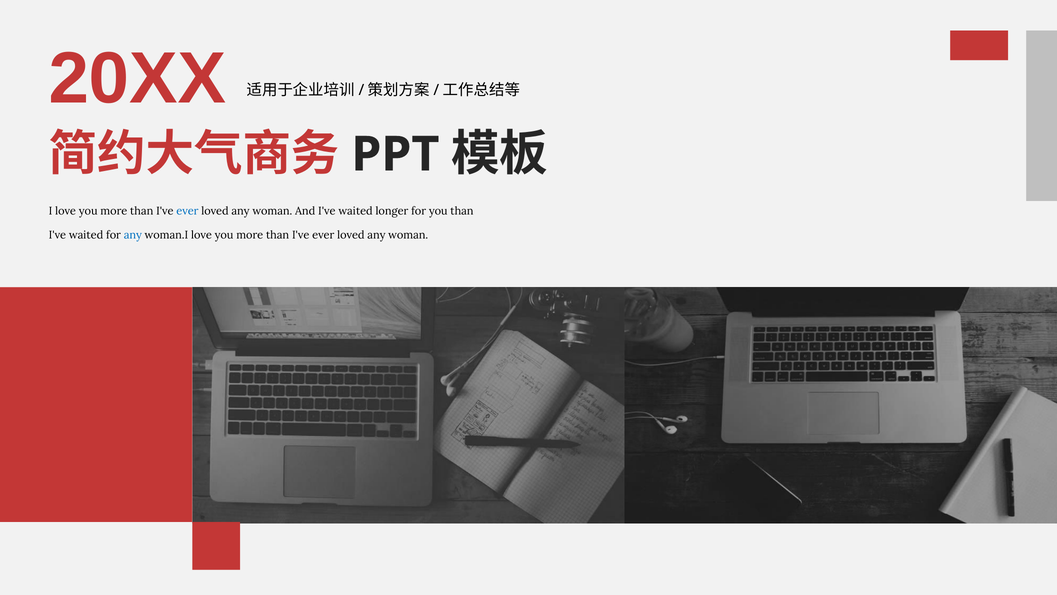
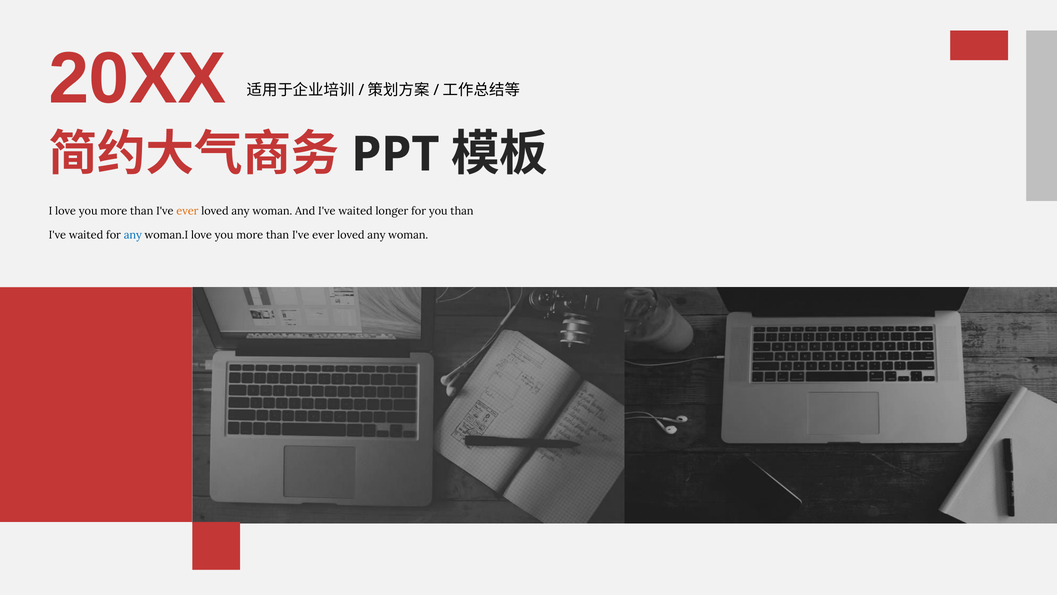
ever at (187, 211) colour: blue -> orange
